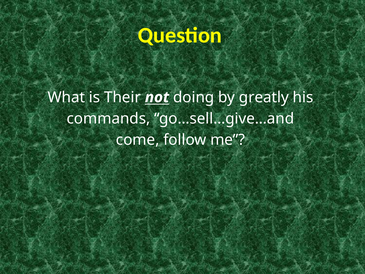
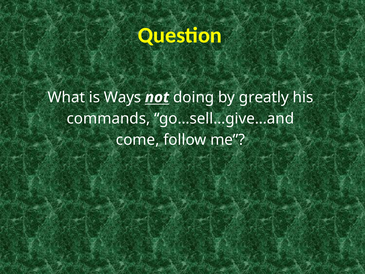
Their: Their -> Ways
